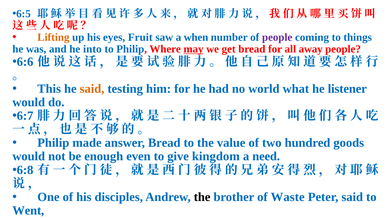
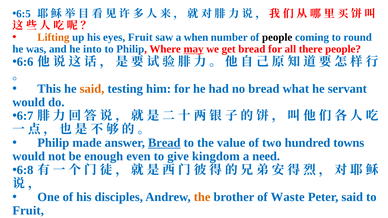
people at (277, 37) colour: purple -> black
things: things -> round
away: away -> there
no world: world -> bread
listener: listener -> servant
Bread at (164, 143) underline: none -> present
goods: goods -> towns
the at (202, 197) colour: black -> orange
Went at (28, 211): Went -> Fruit
